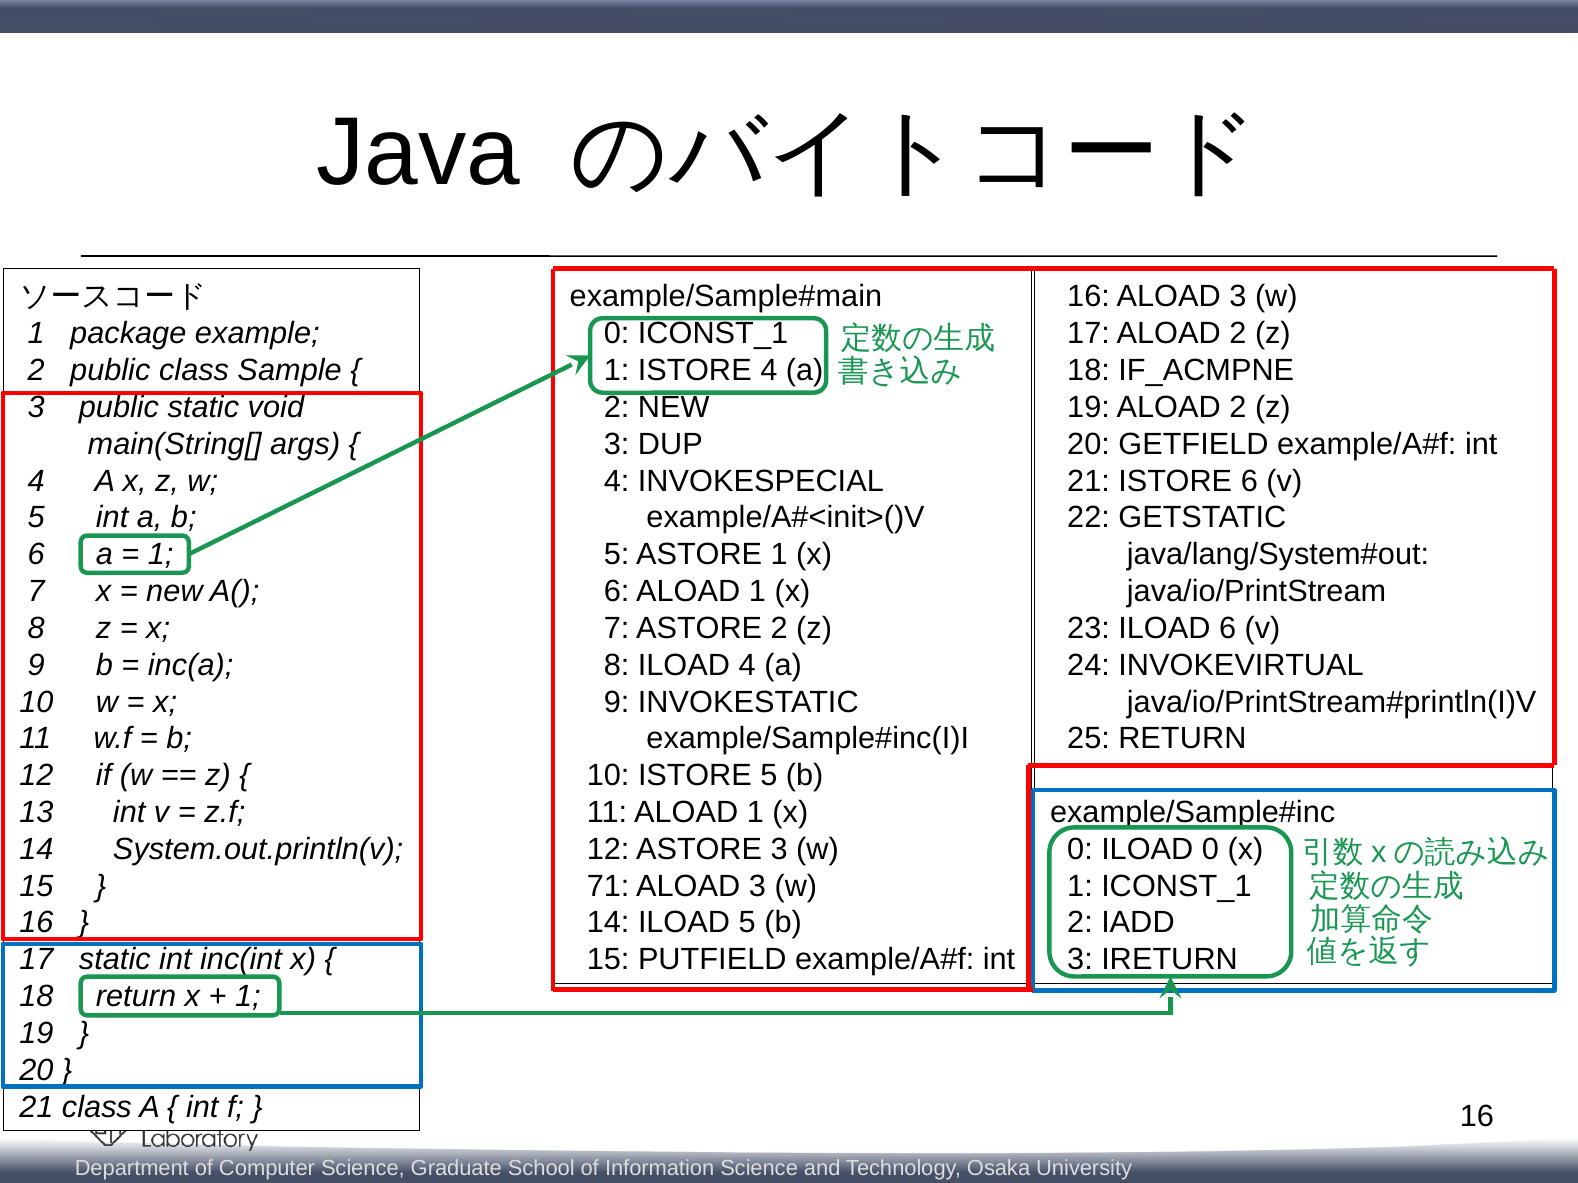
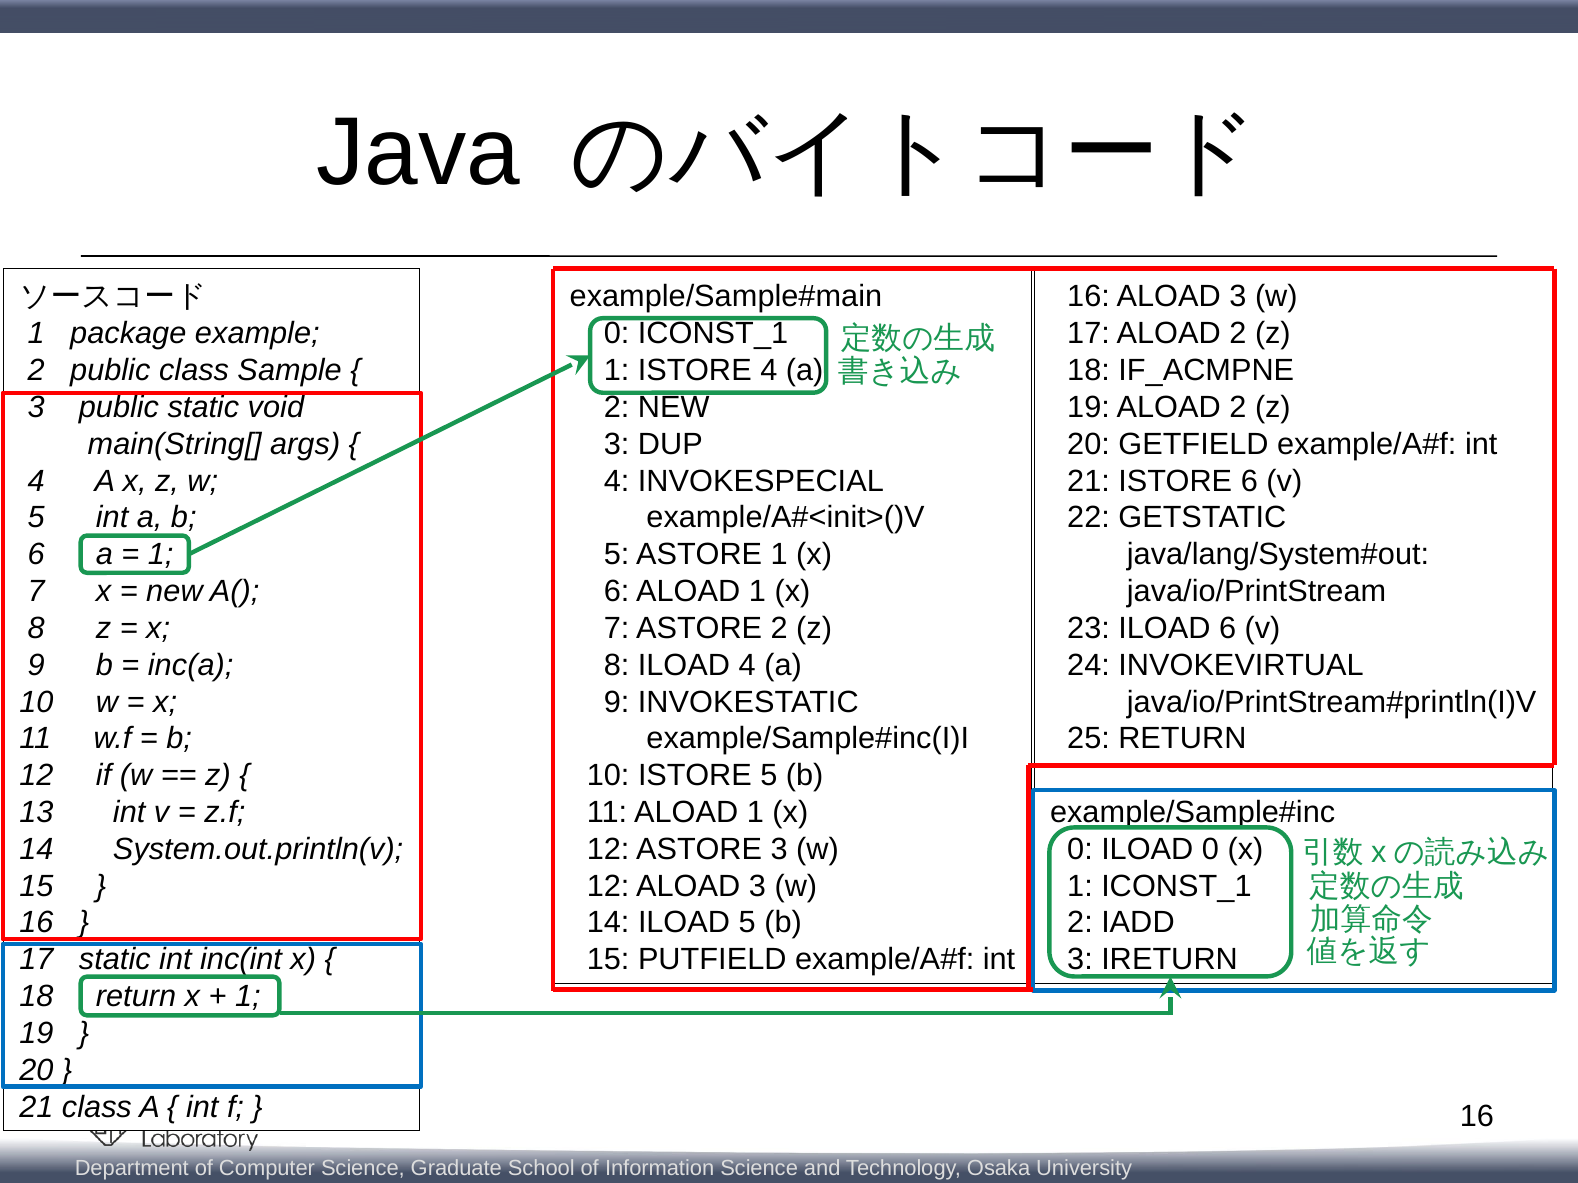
71 at (608, 886): 71 -> 12
